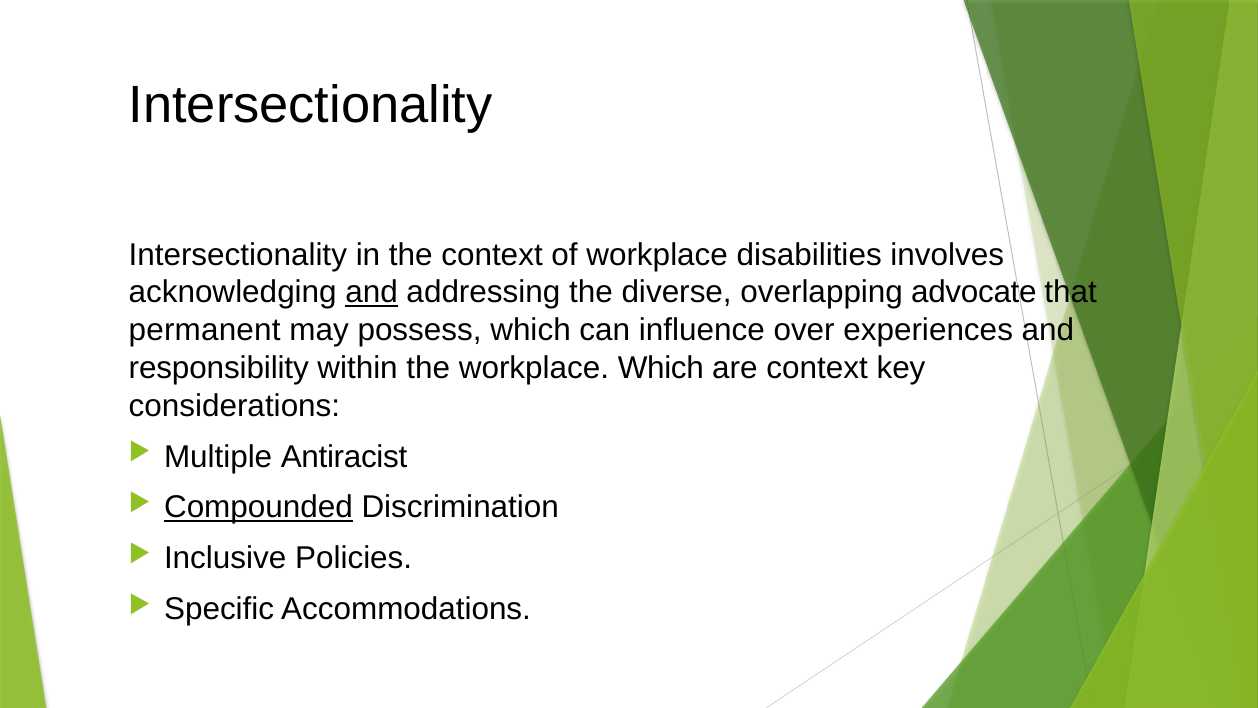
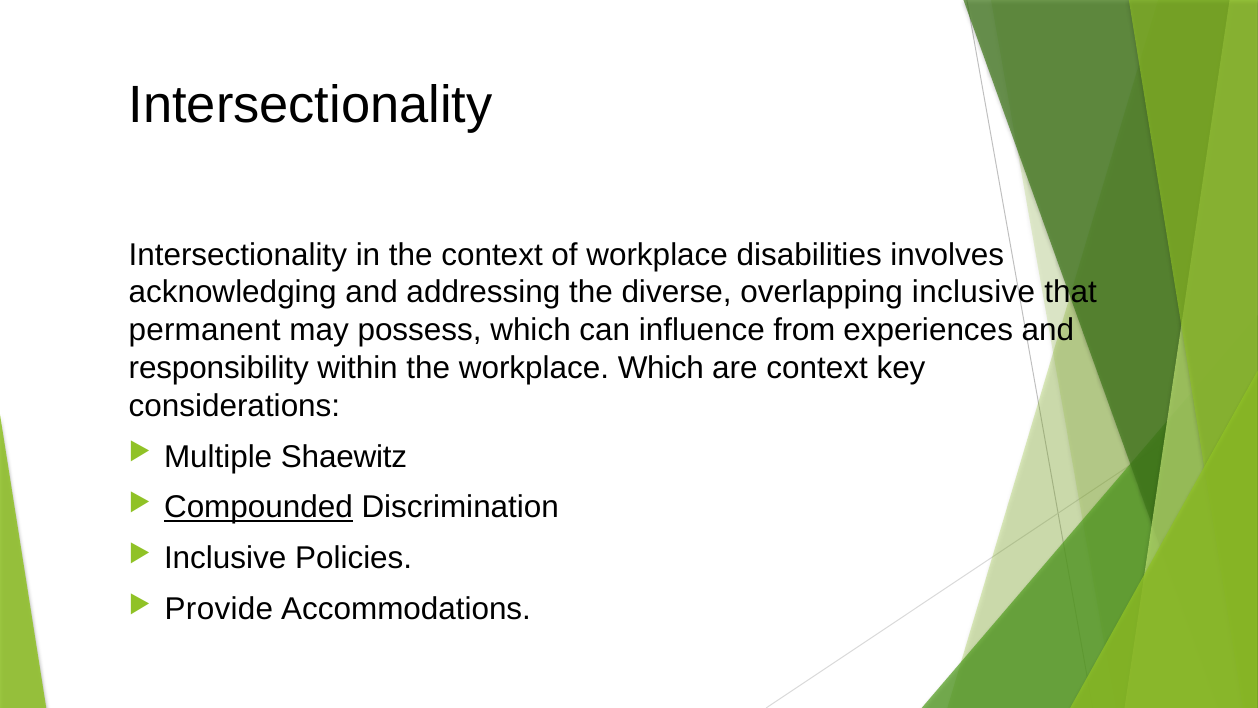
and at (372, 292) underline: present -> none
overlapping advocate: advocate -> inclusive
over: over -> from
Antiracist: Antiracist -> Shaewitz
Specific: Specific -> Provide
